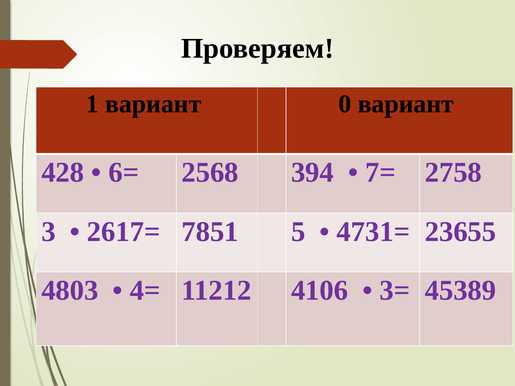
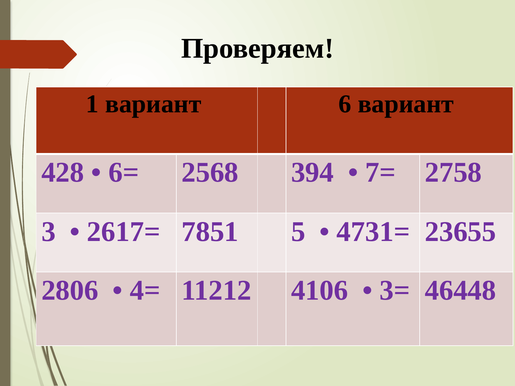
0: 0 -> 6
4803: 4803 -> 2806
45389: 45389 -> 46448
